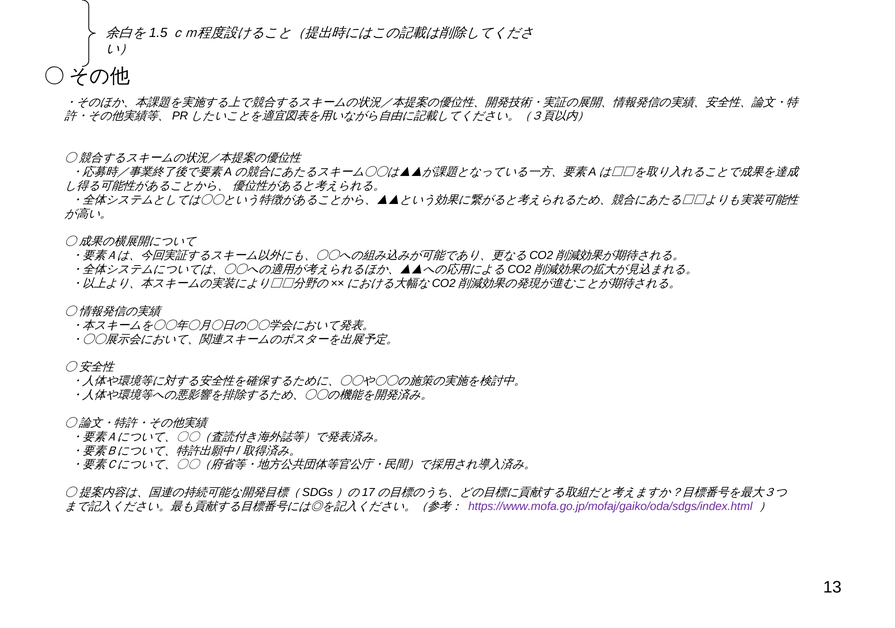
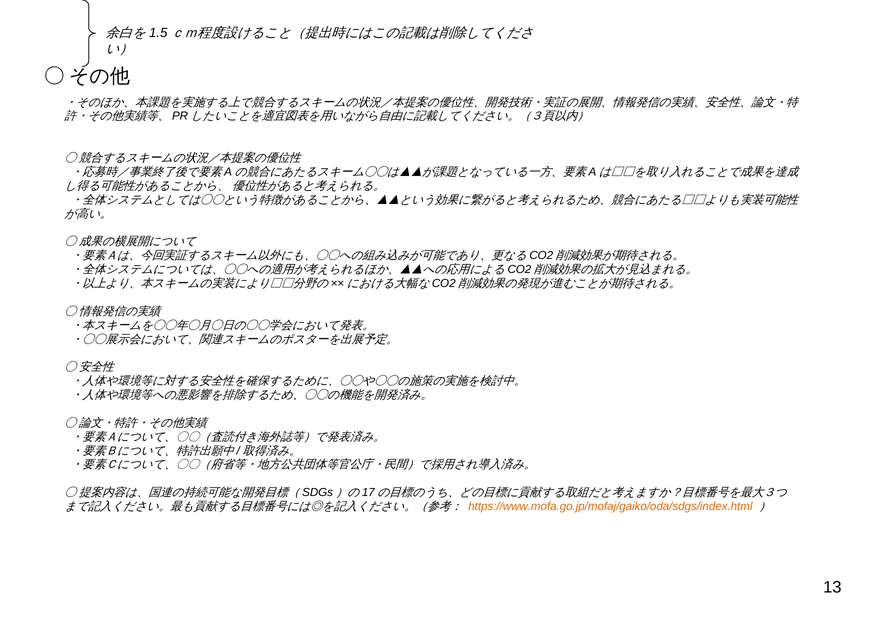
https://www.mofa.go.jp/mofaj/gaiko/oda/sdgs/index.html colour: purple -> orange
